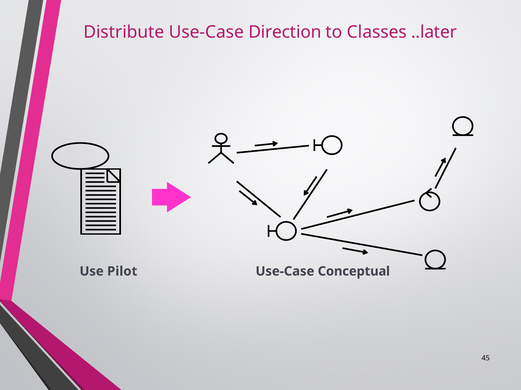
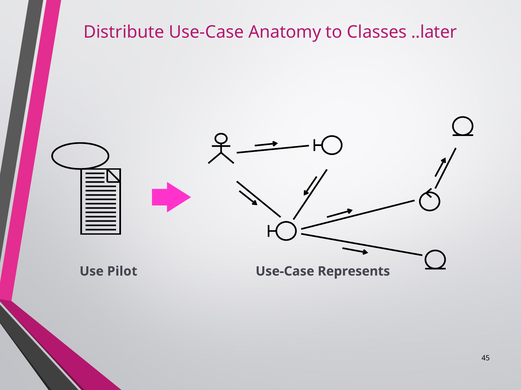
Direction: Direction -> Anatomy
Conceptual: Conceptual -> Represents
